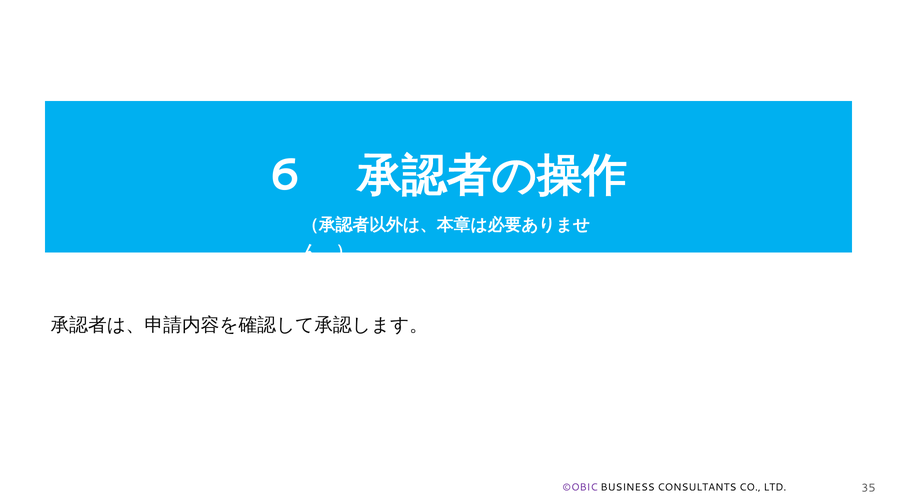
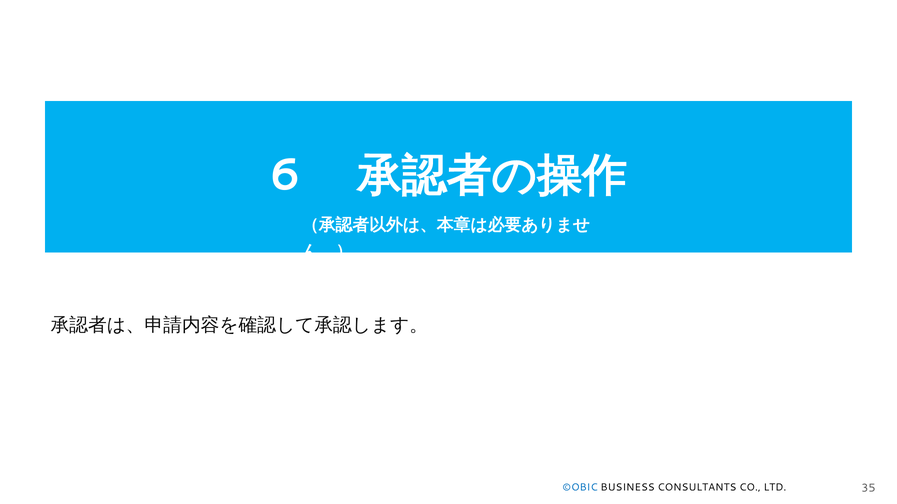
©OBIC colour: purple -> blue
